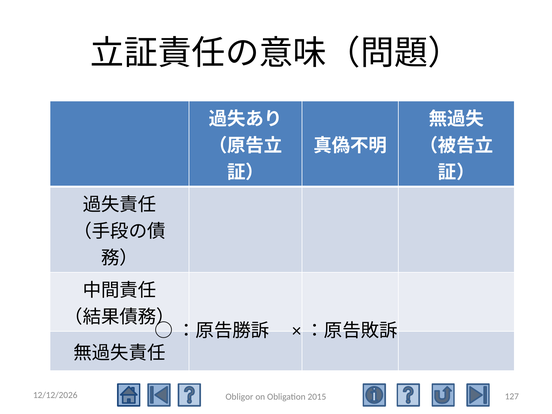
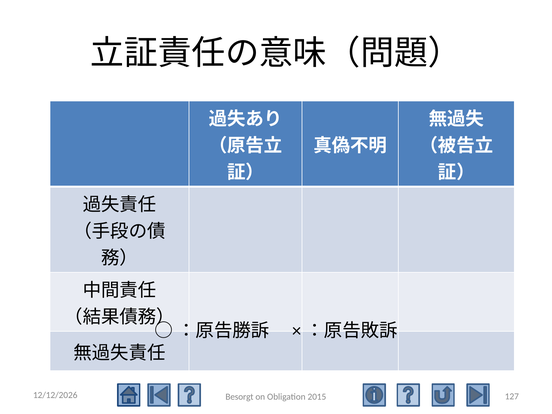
Obligor: Obligor -> Besorgt
